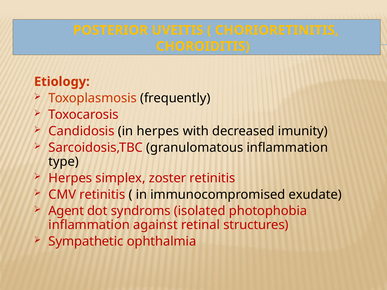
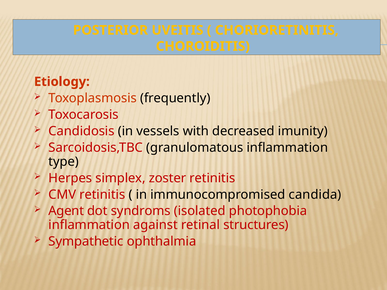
in herpes: herpes -> vessels
exudate: exudate -> candida
